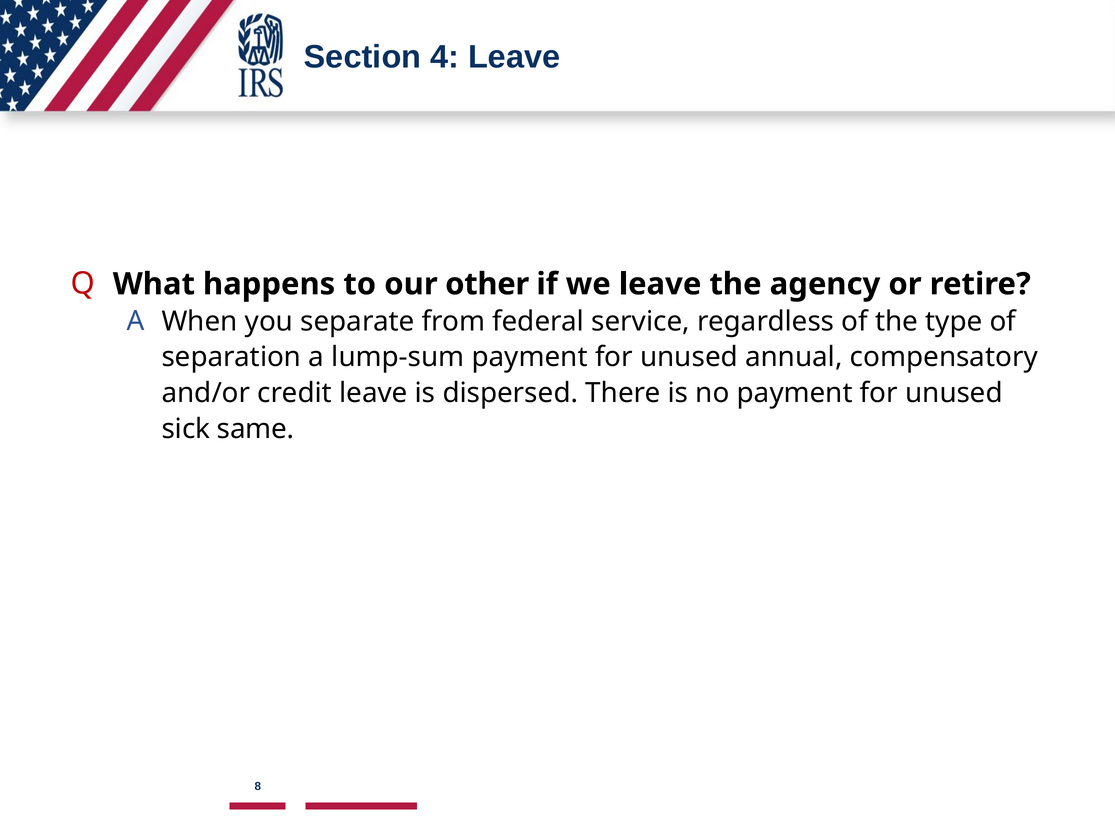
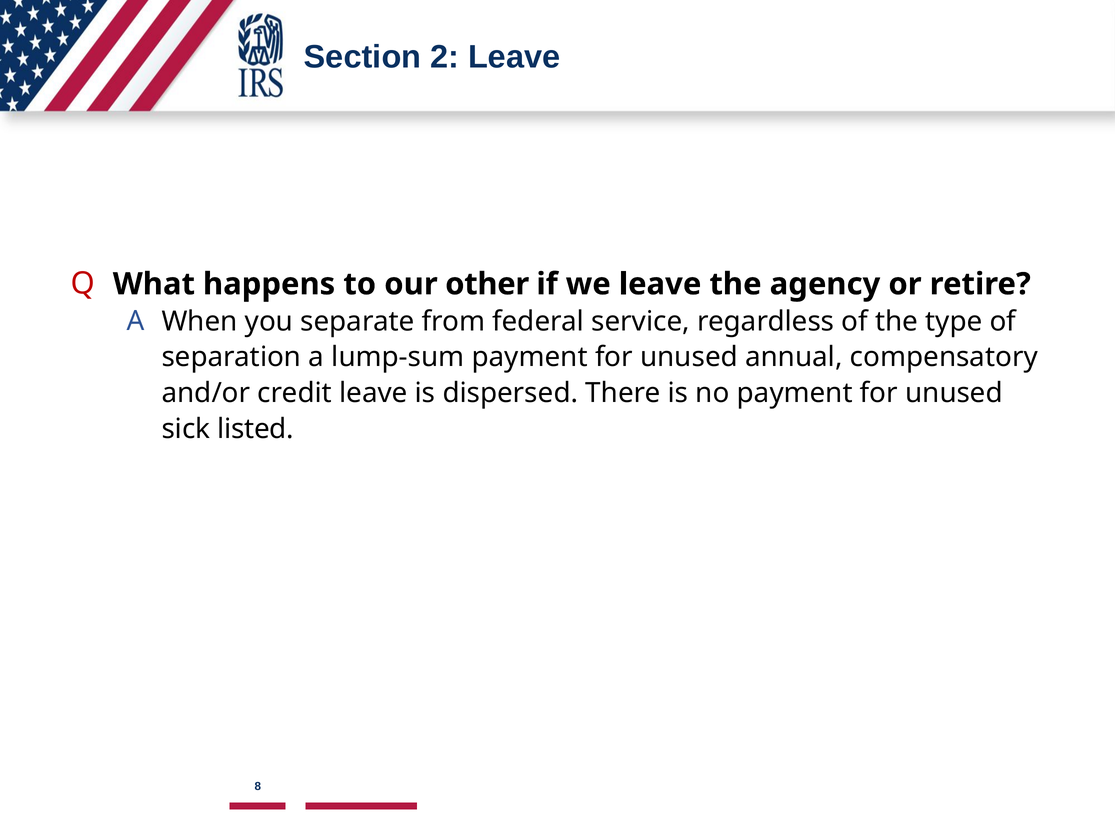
4: 4 -> 2
same: same -> listed
